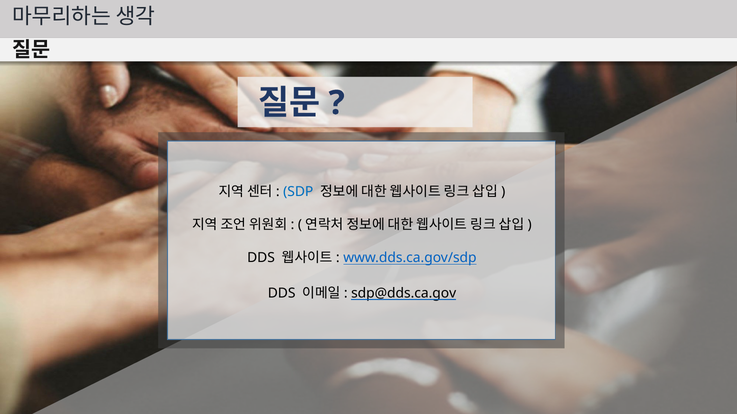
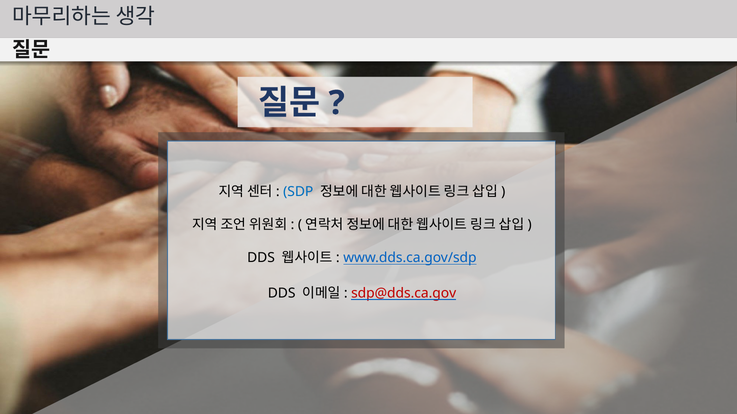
sdp@dds.ca.gov colour: black -> red
